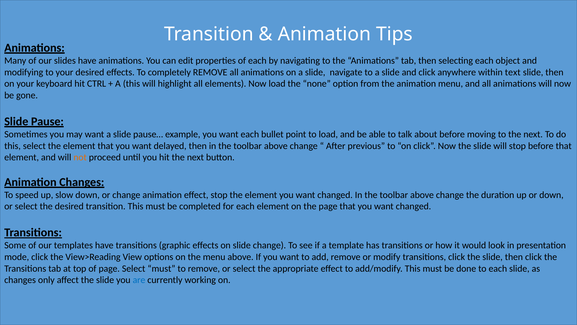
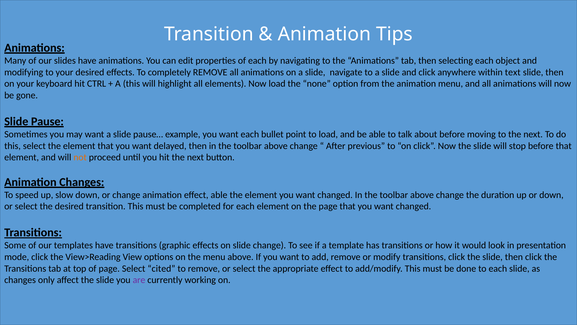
effect stop: stop -> able
Select must: must -> cited
are colour: blue -> purple
